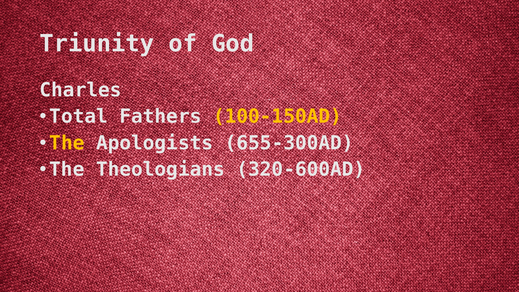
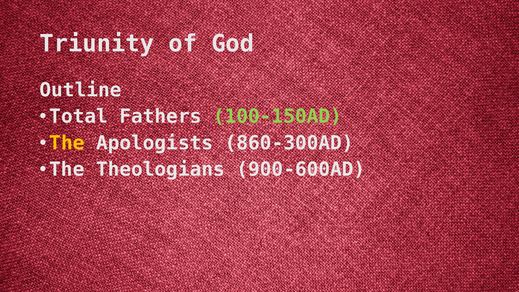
Charles: Charles -> Outline
100-150AD colour: yellow -> light green
655-300AD: 655-300AD -> 860-300AD
320-600AD: 320-600AD -> 900-600AD
